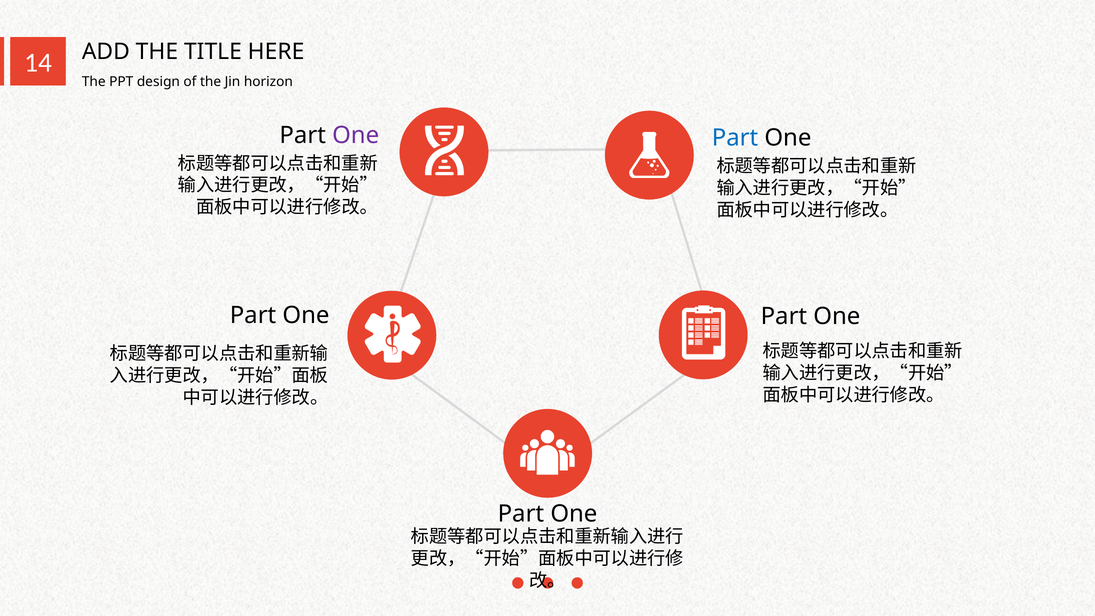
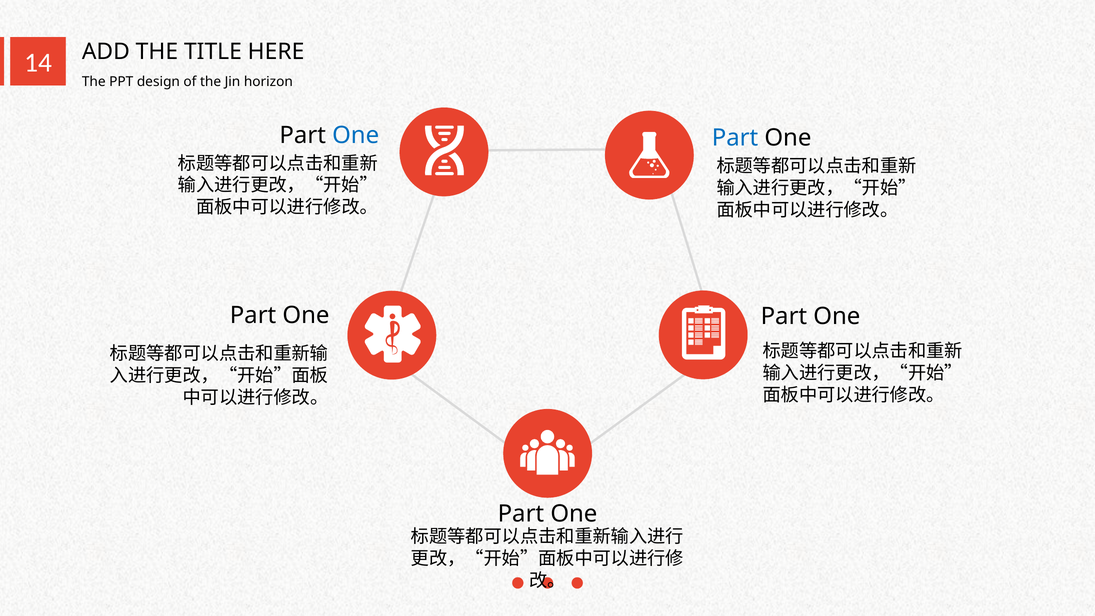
One at (356, 135) colour: purple -> blue
